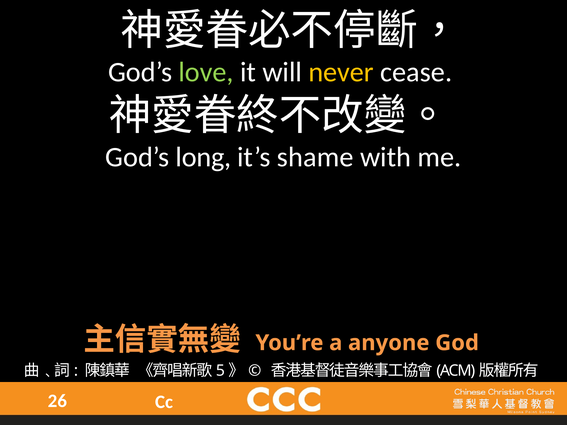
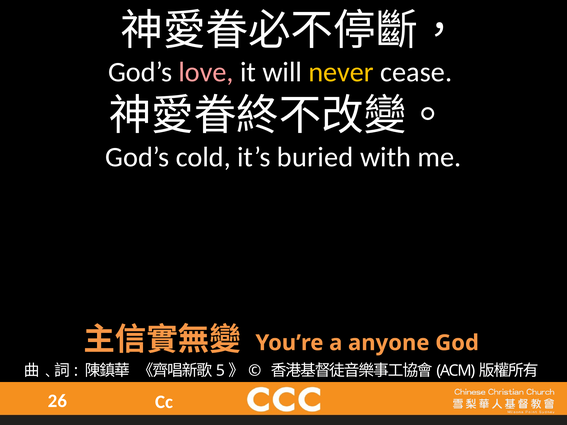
love colour: light green -> pink
long: long -> cold
shame: shame -> buried
